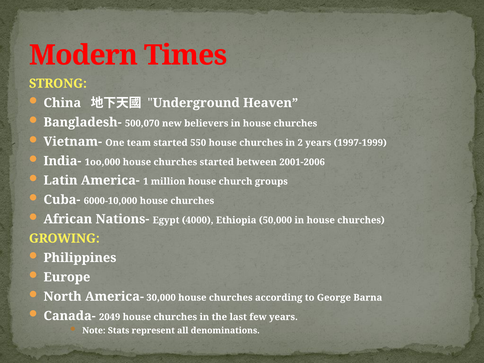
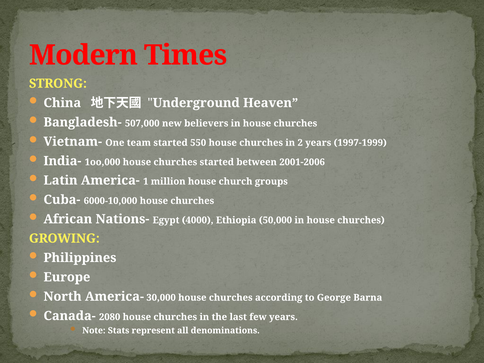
500,070: 500,070 -> 507,000
2049: 2049 -> 2080
